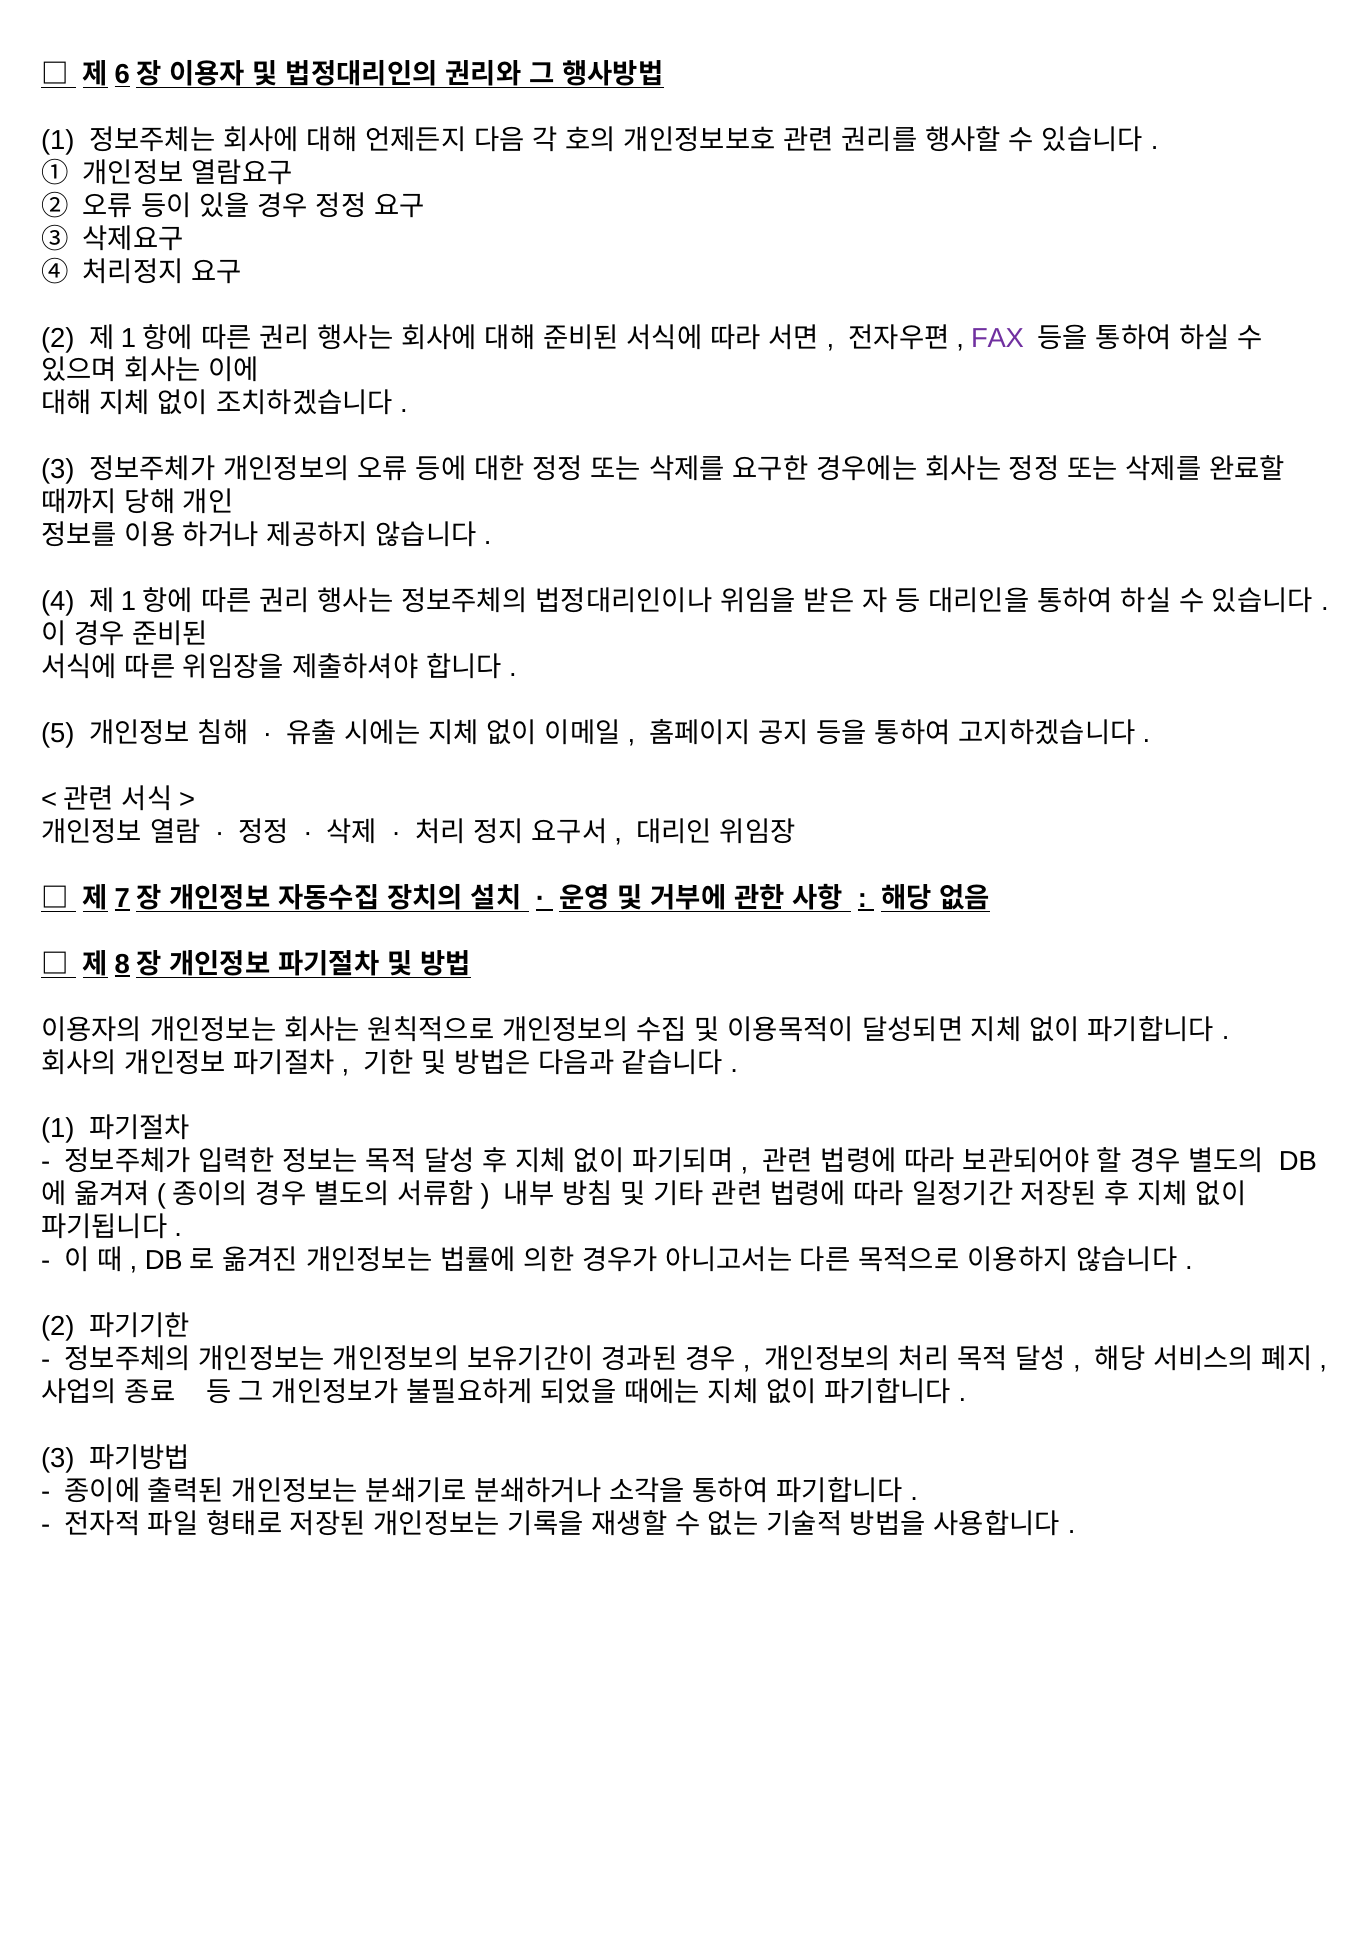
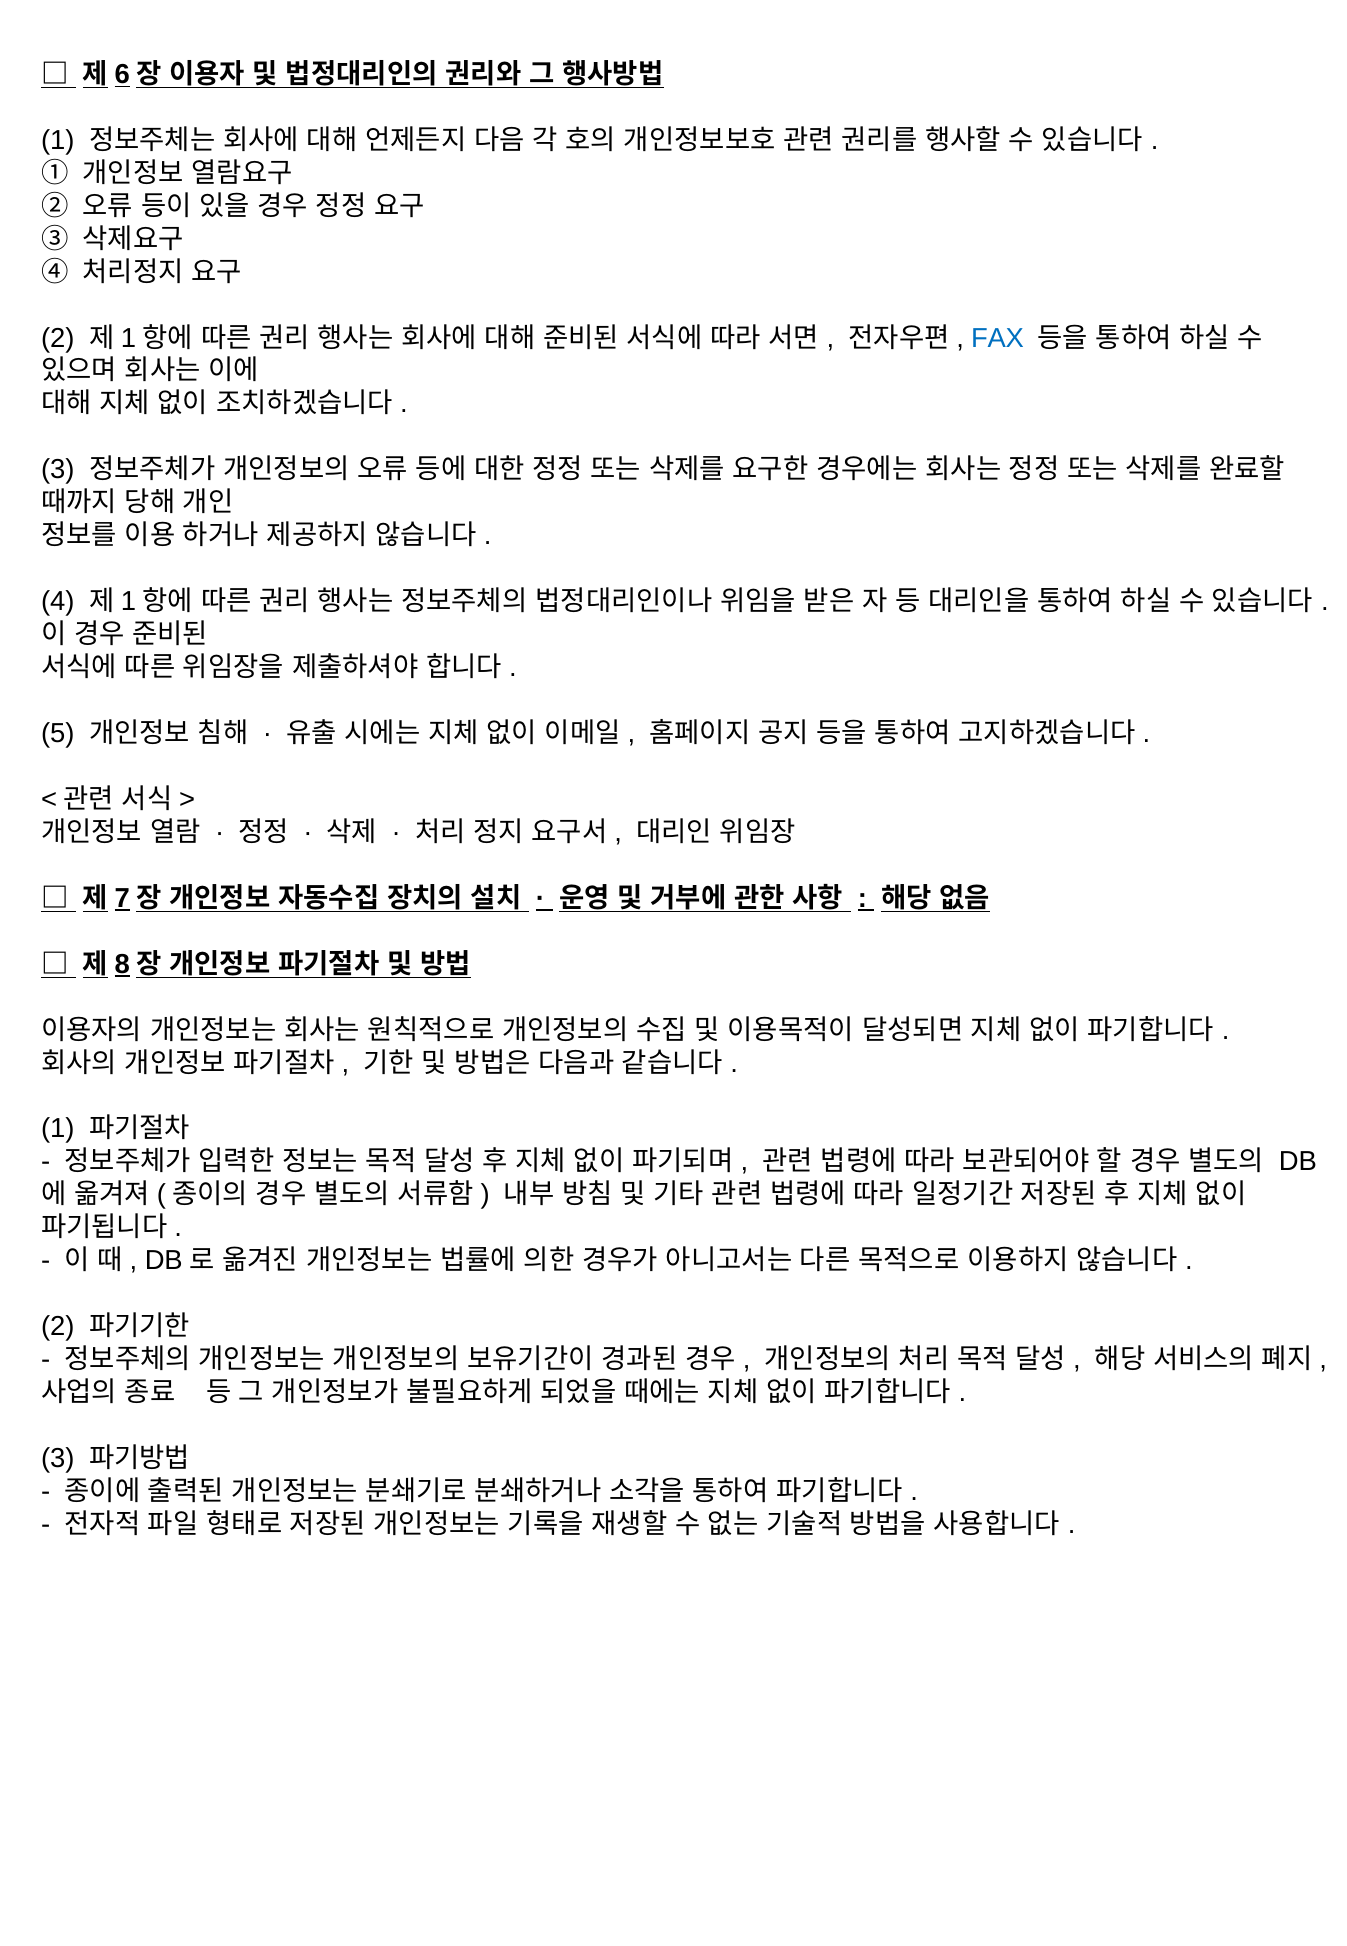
FAX colour: purple -> blue
